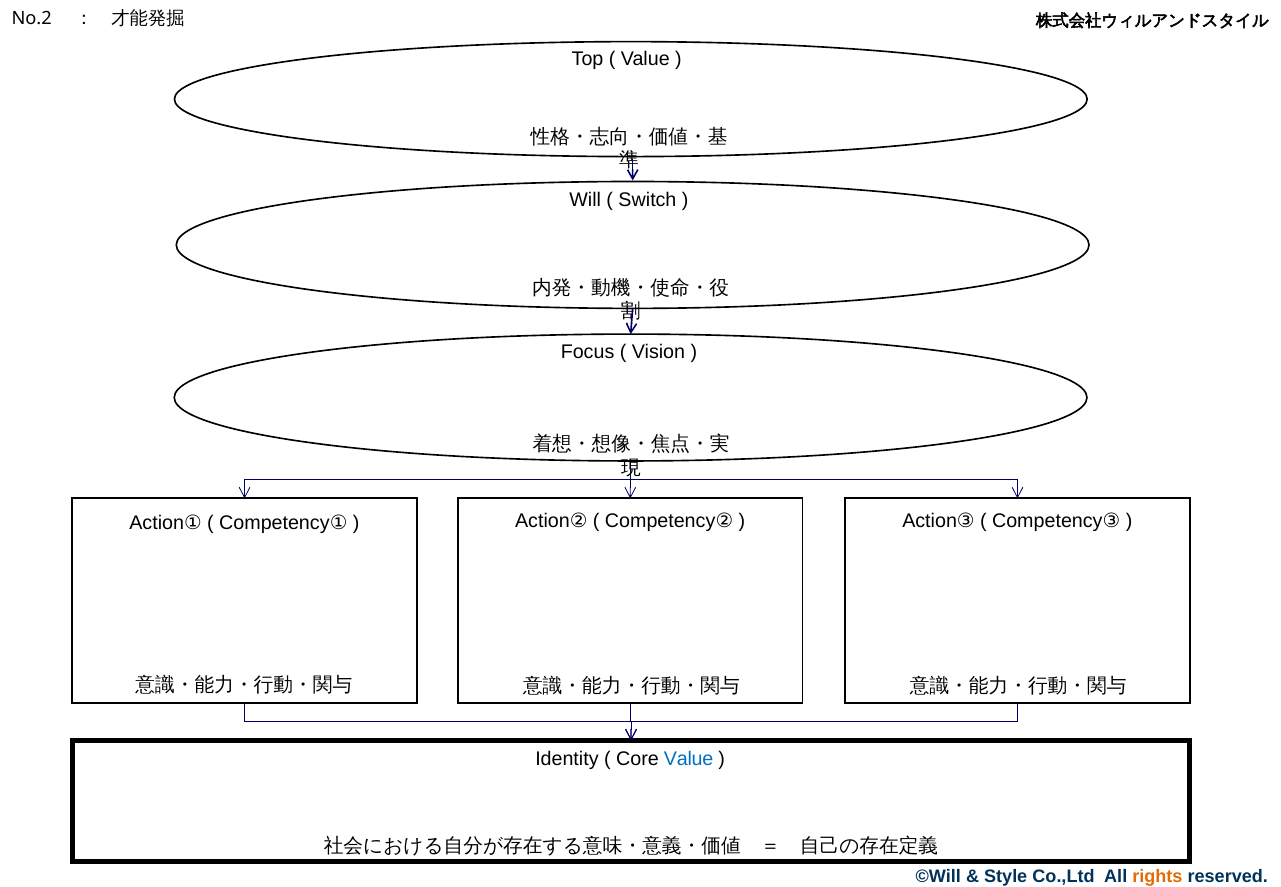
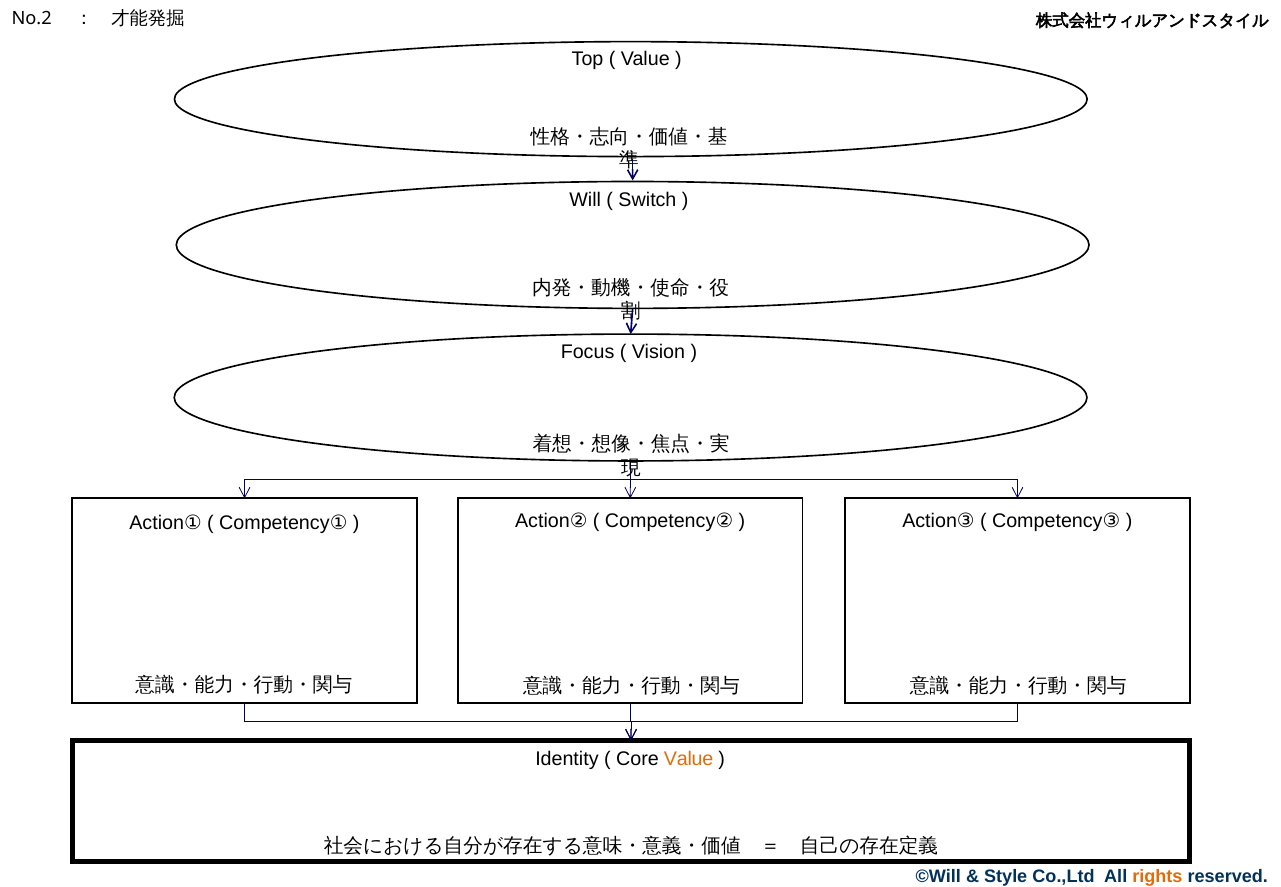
Value at (689, 759) colour: blue -> orange
